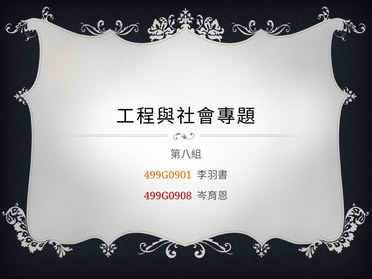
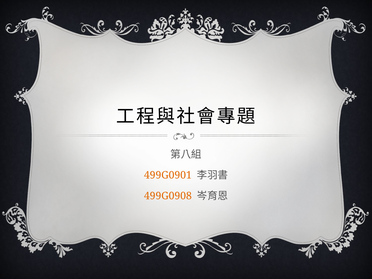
499G0908 colour: red -> orange
